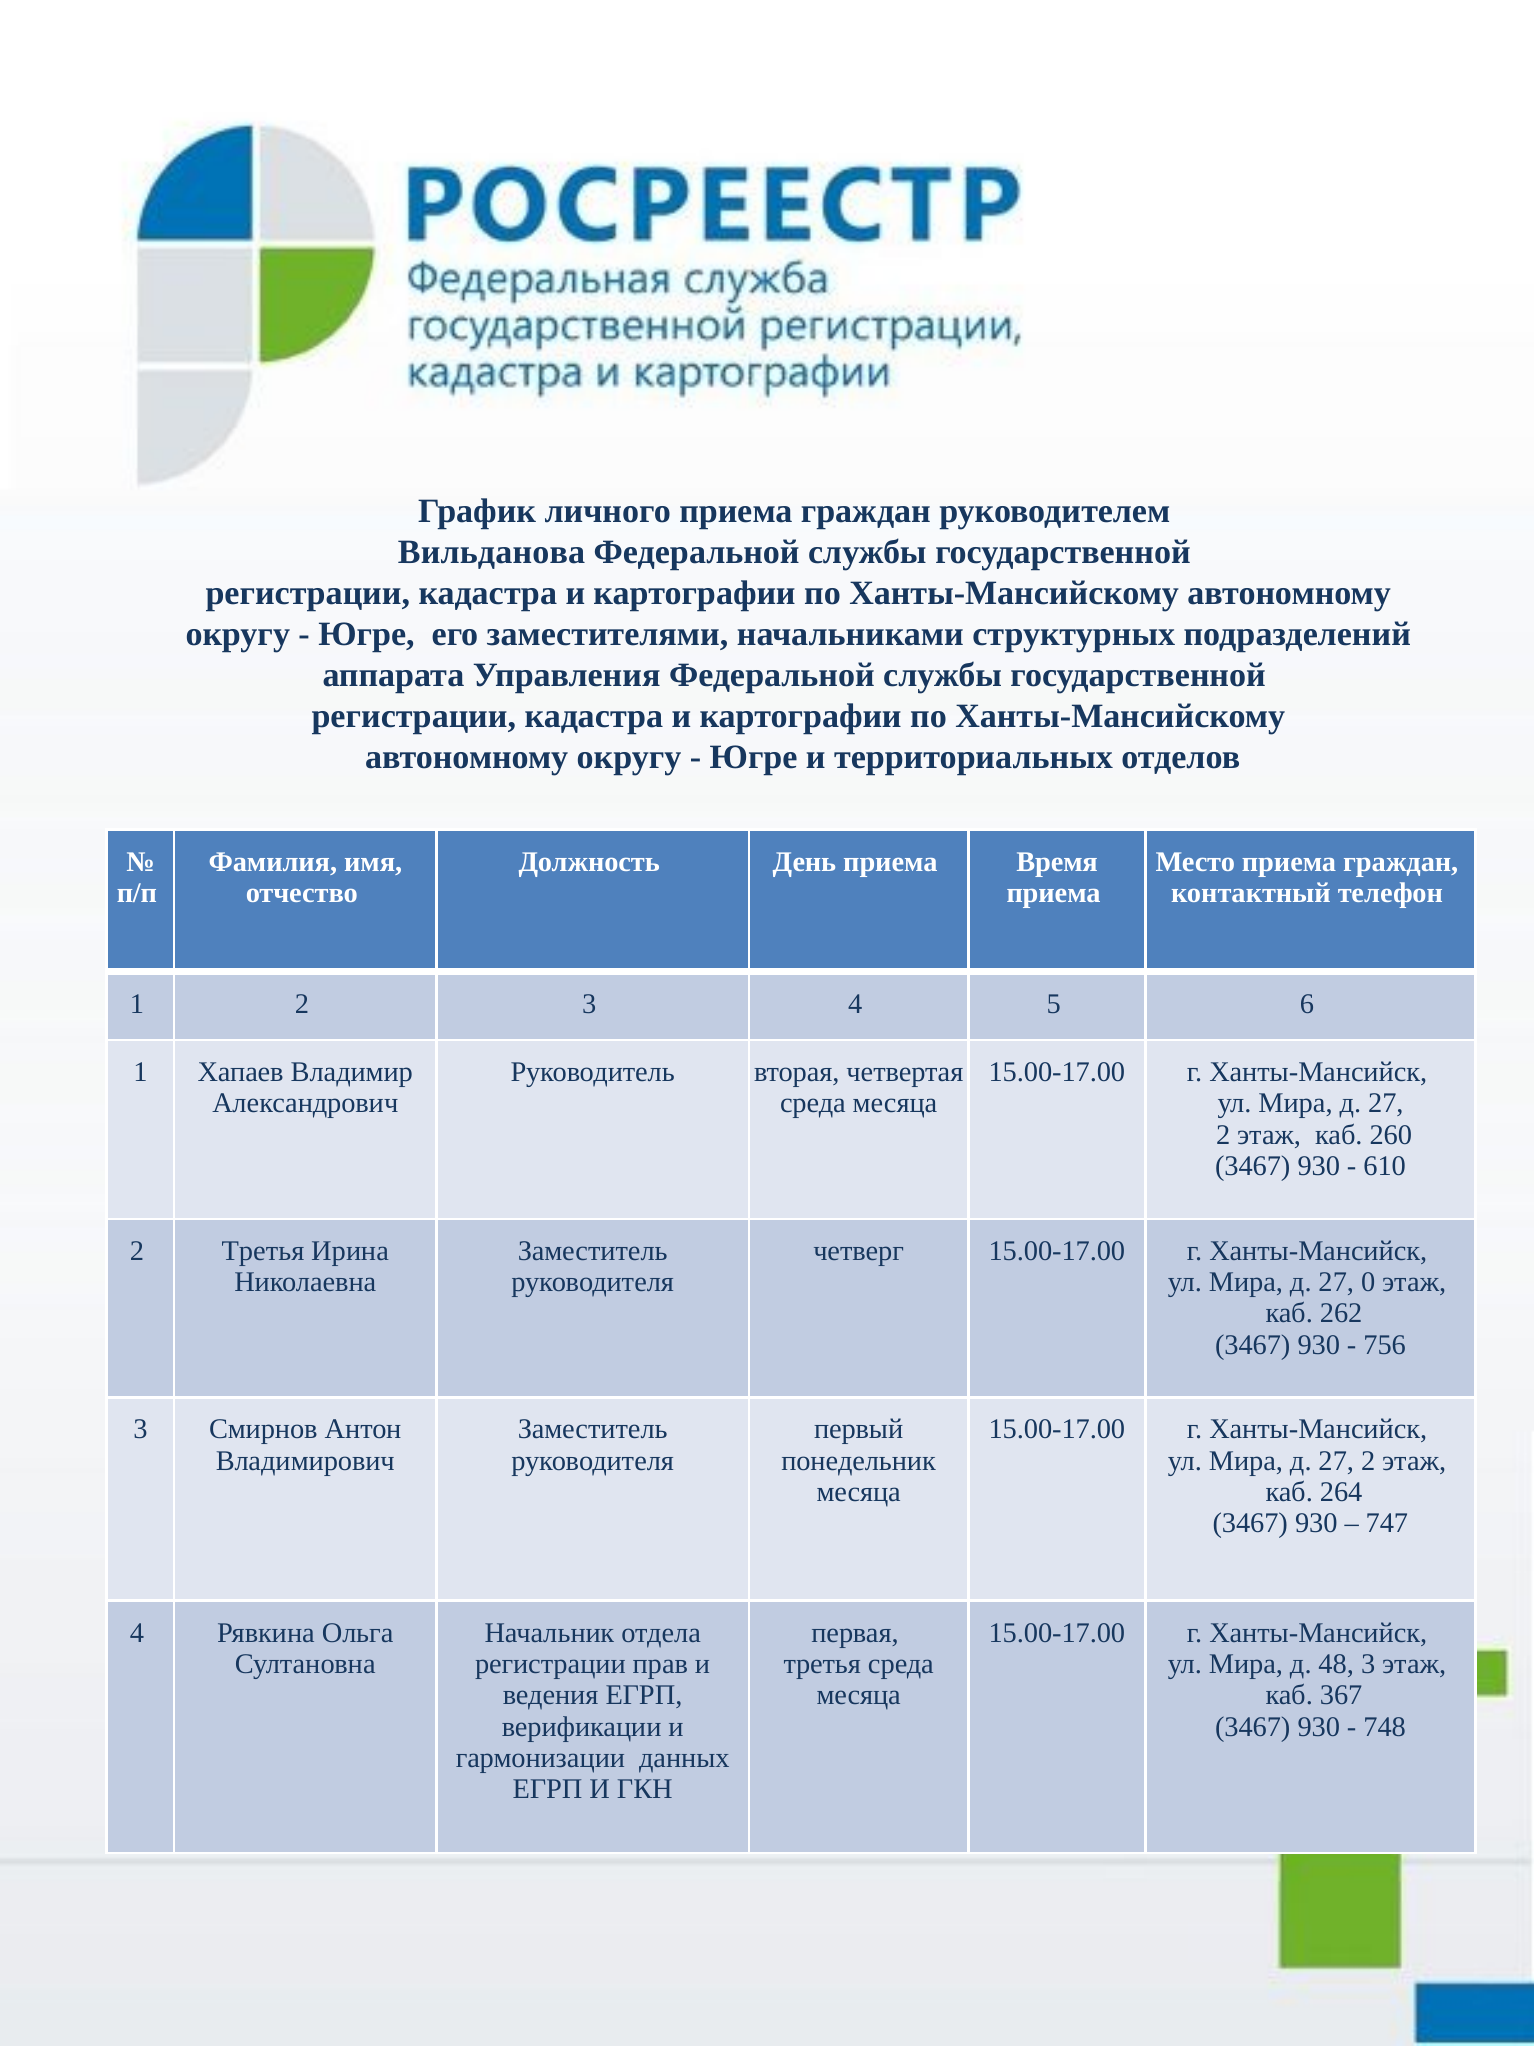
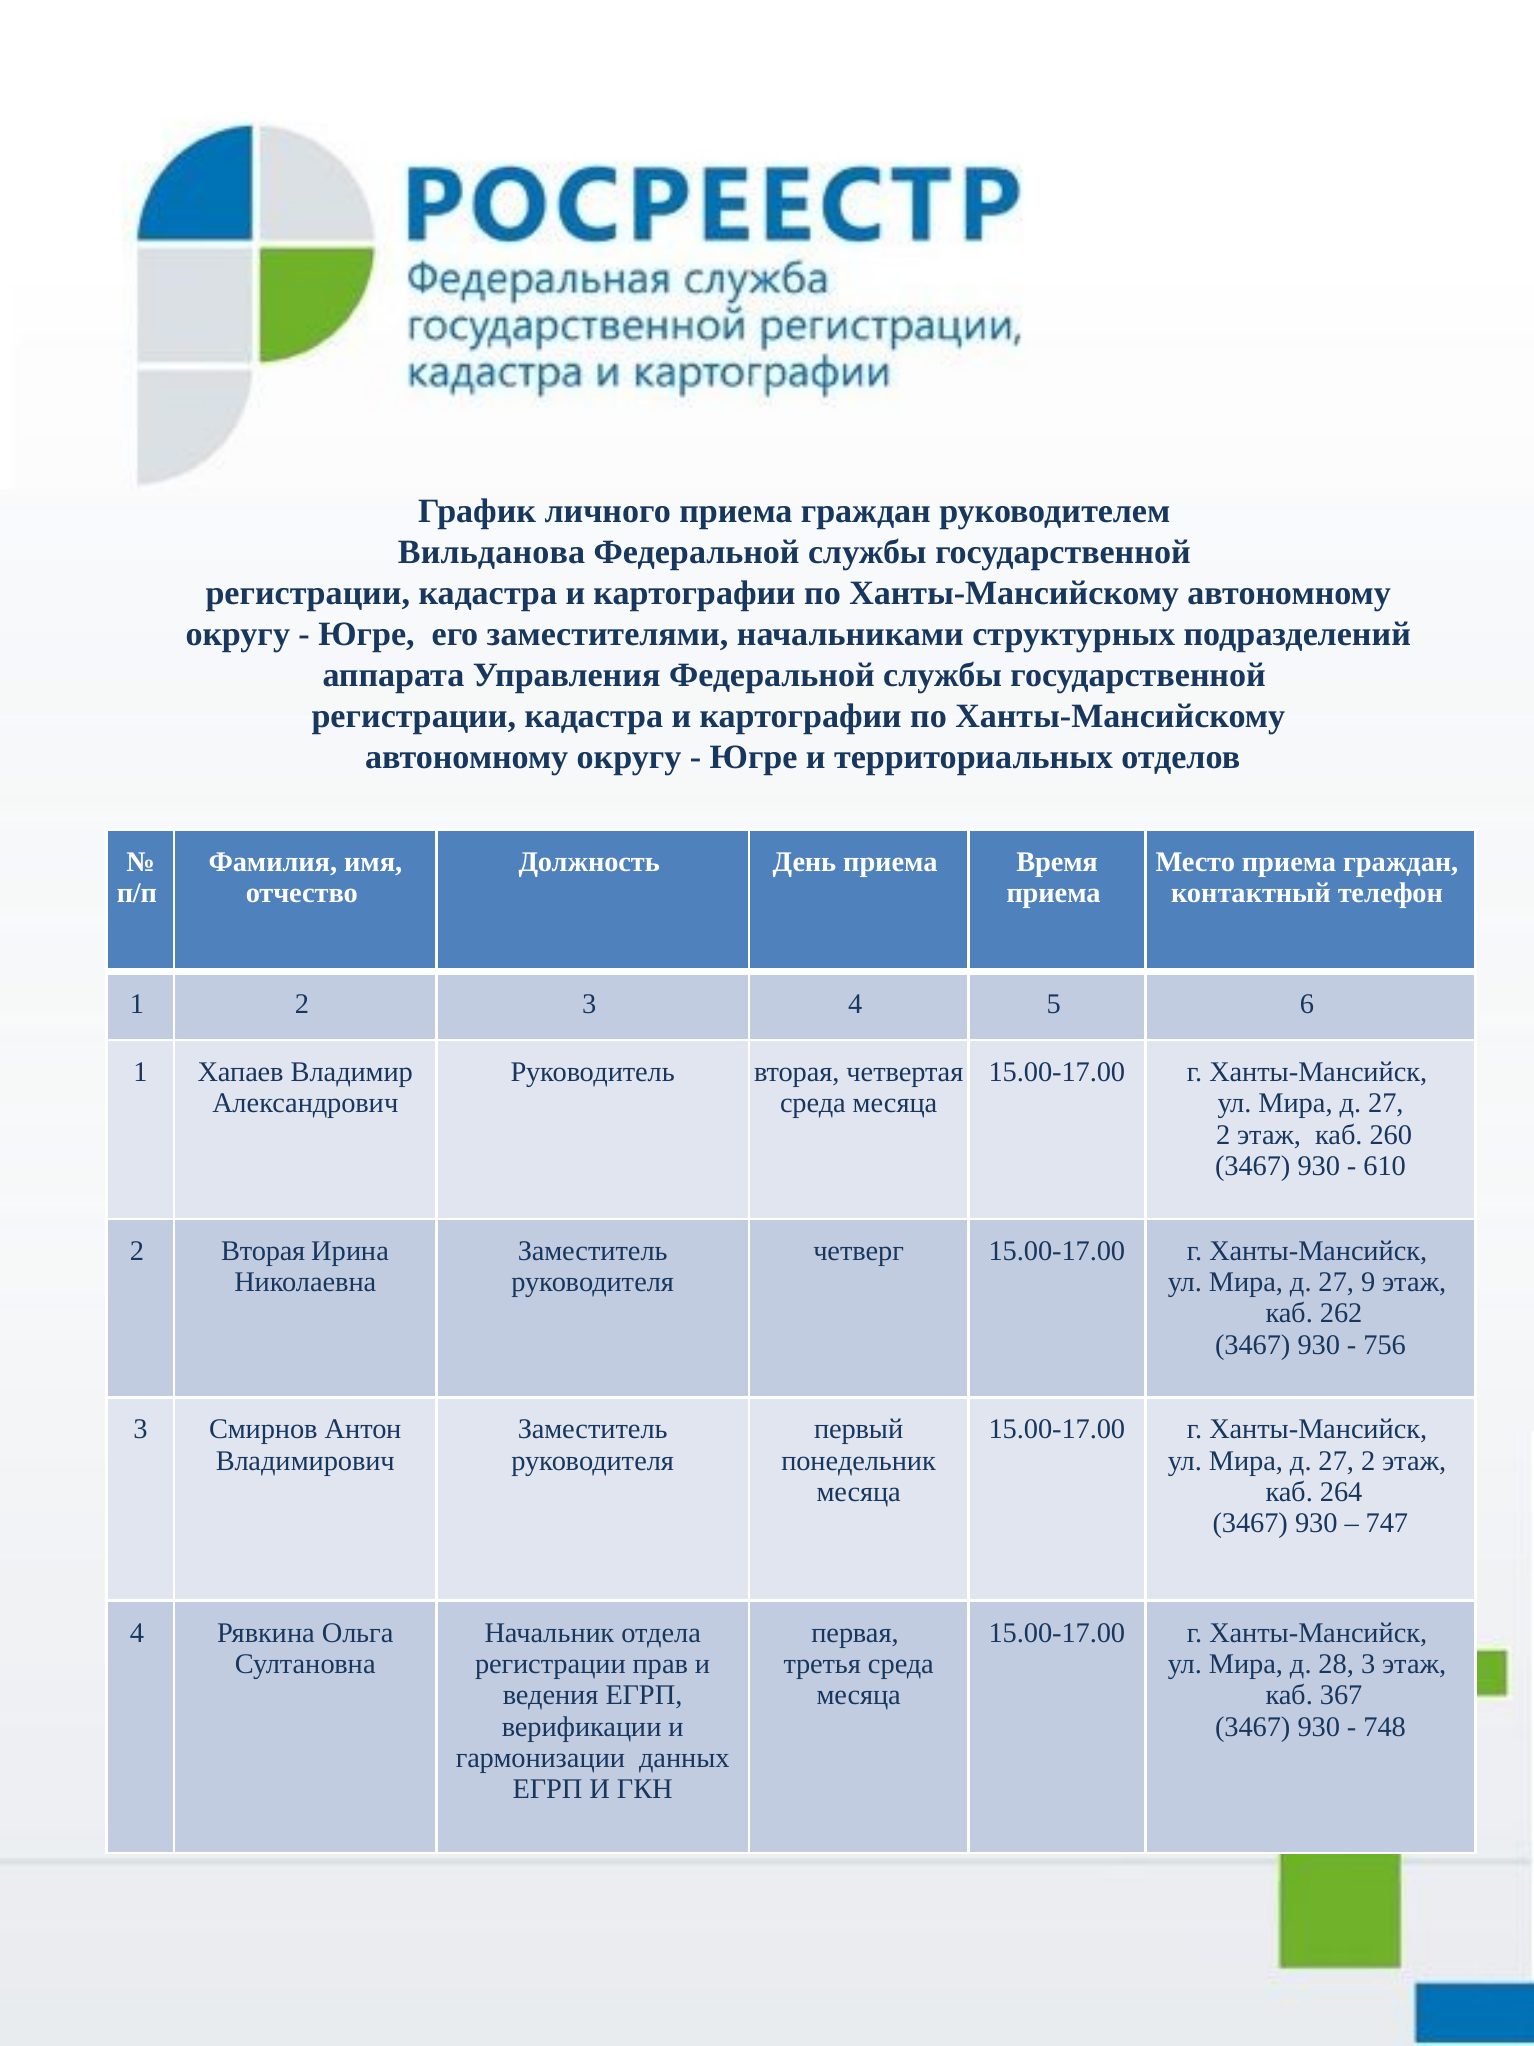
2 Третья: Третья -> Вторая
0: 0 -> 9
48: 48 -> 28
